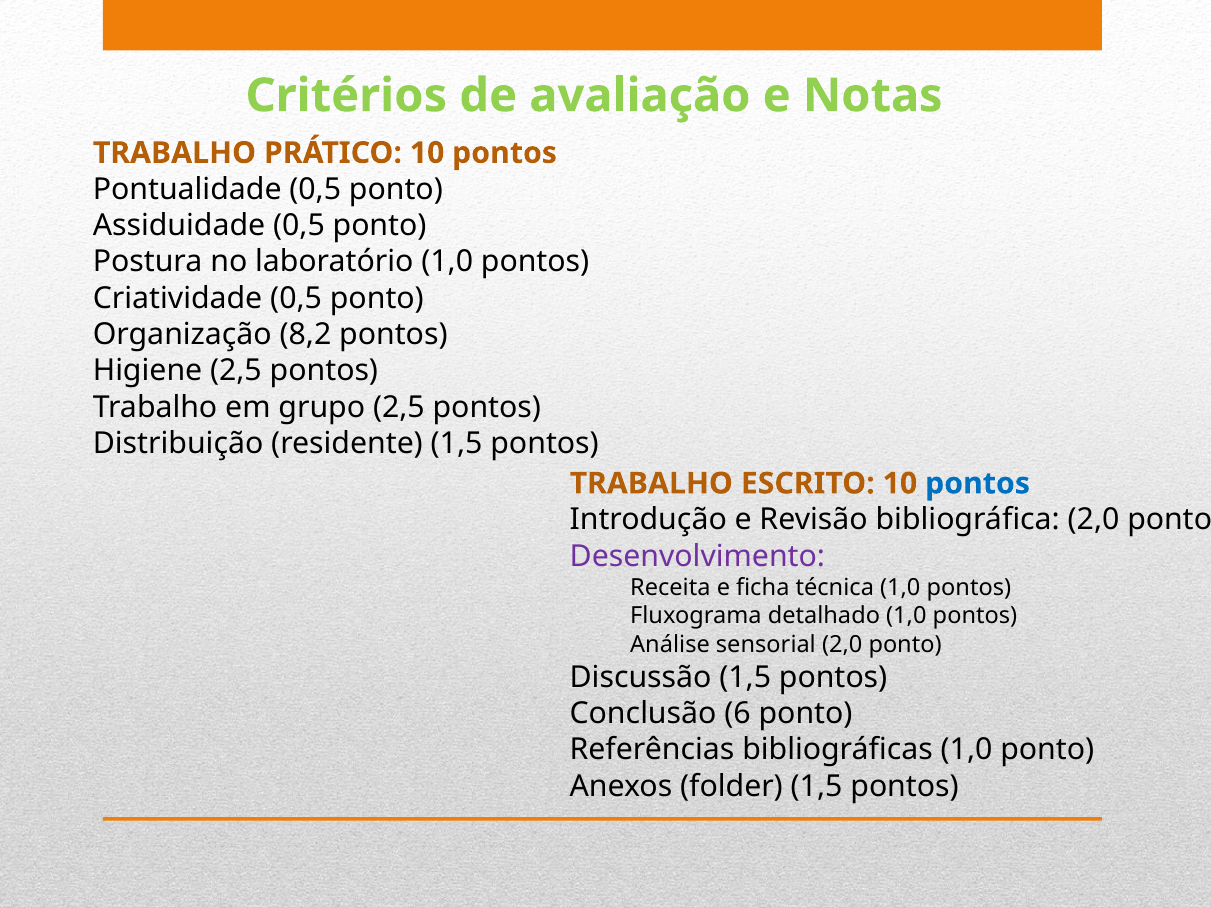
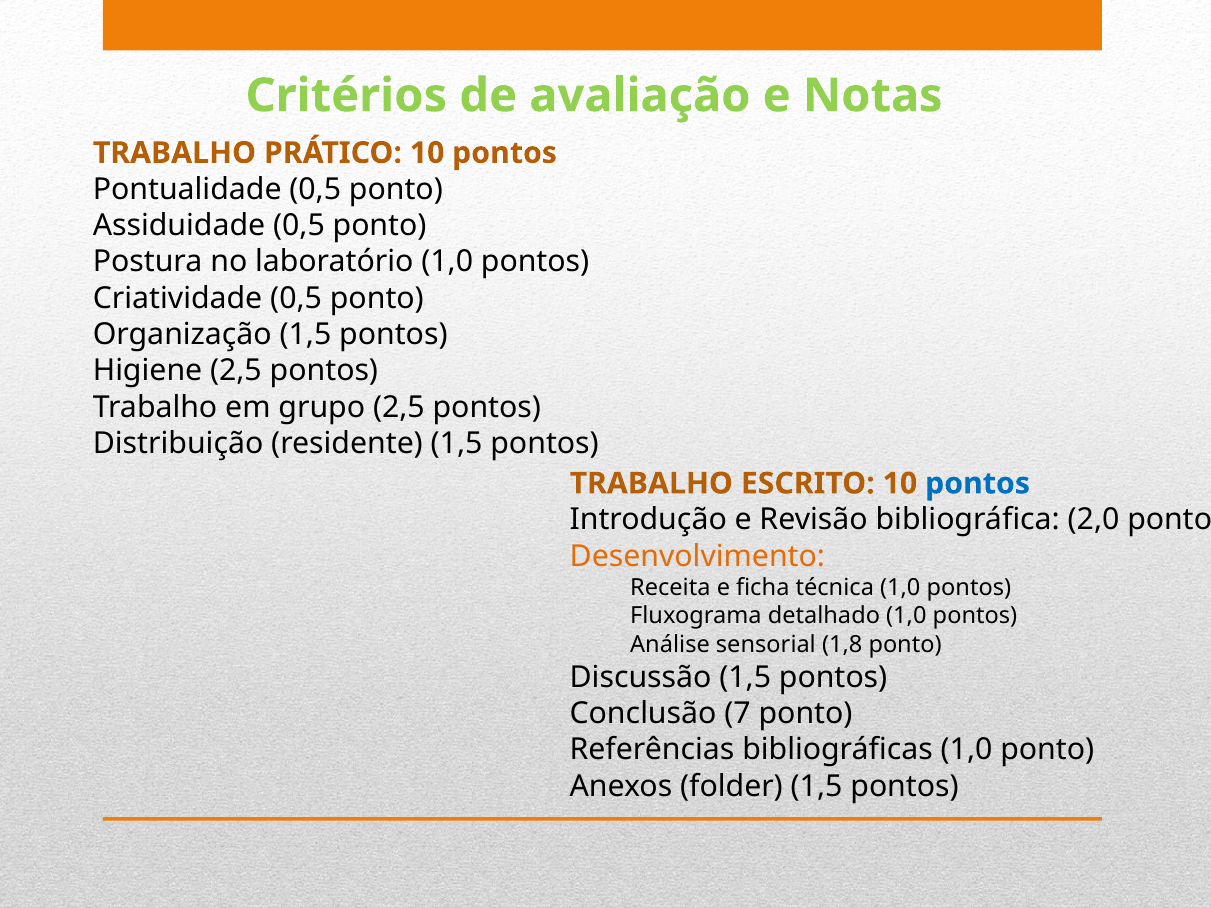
Organização 8,2: 8,2 -> 1,5
Desenvolvimento colour: purple -> orange
sensorial 2,0: 2,0 -> 1,8
6: 6 -> 7
